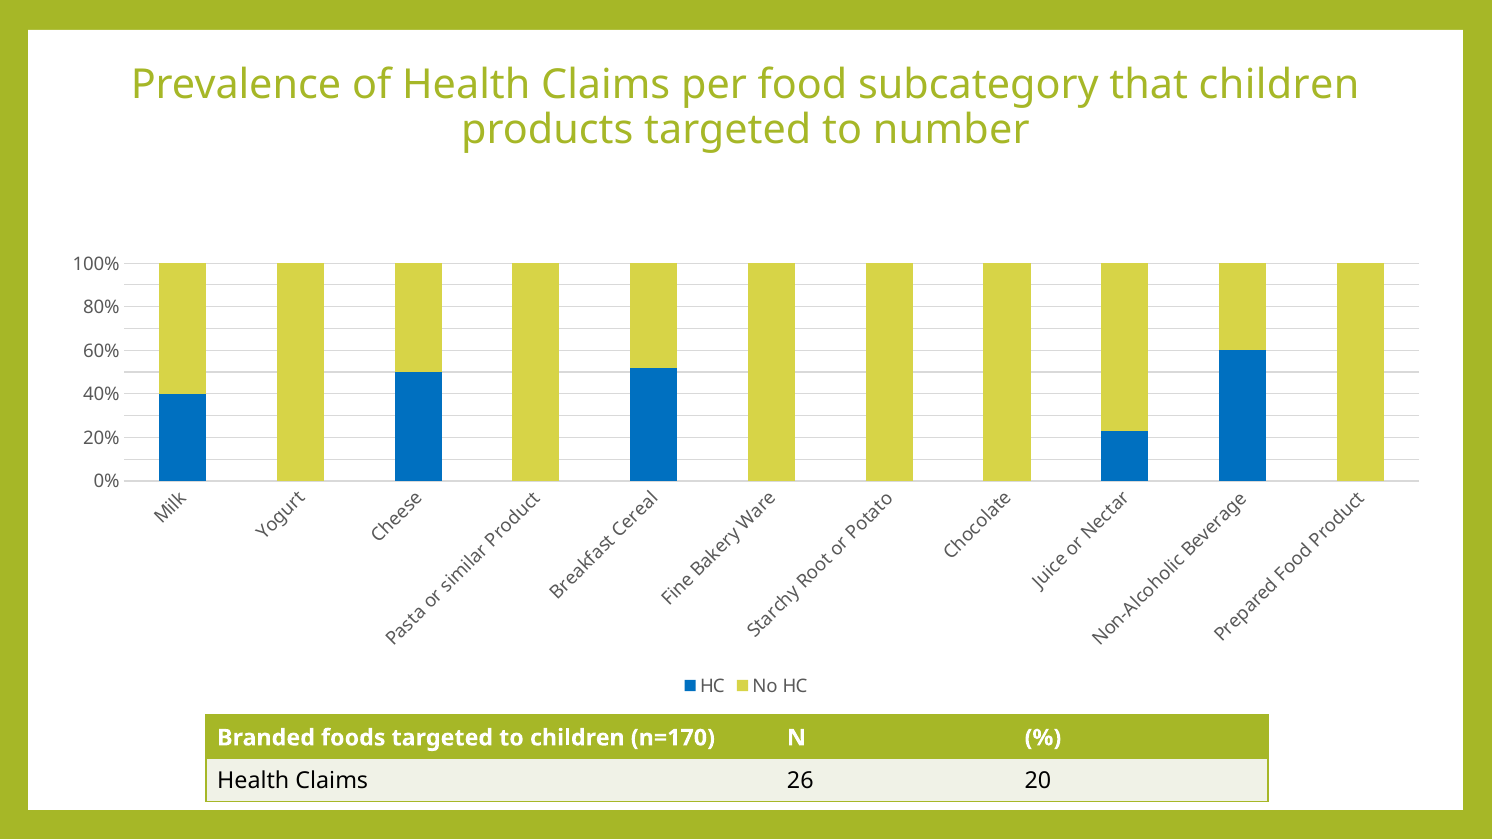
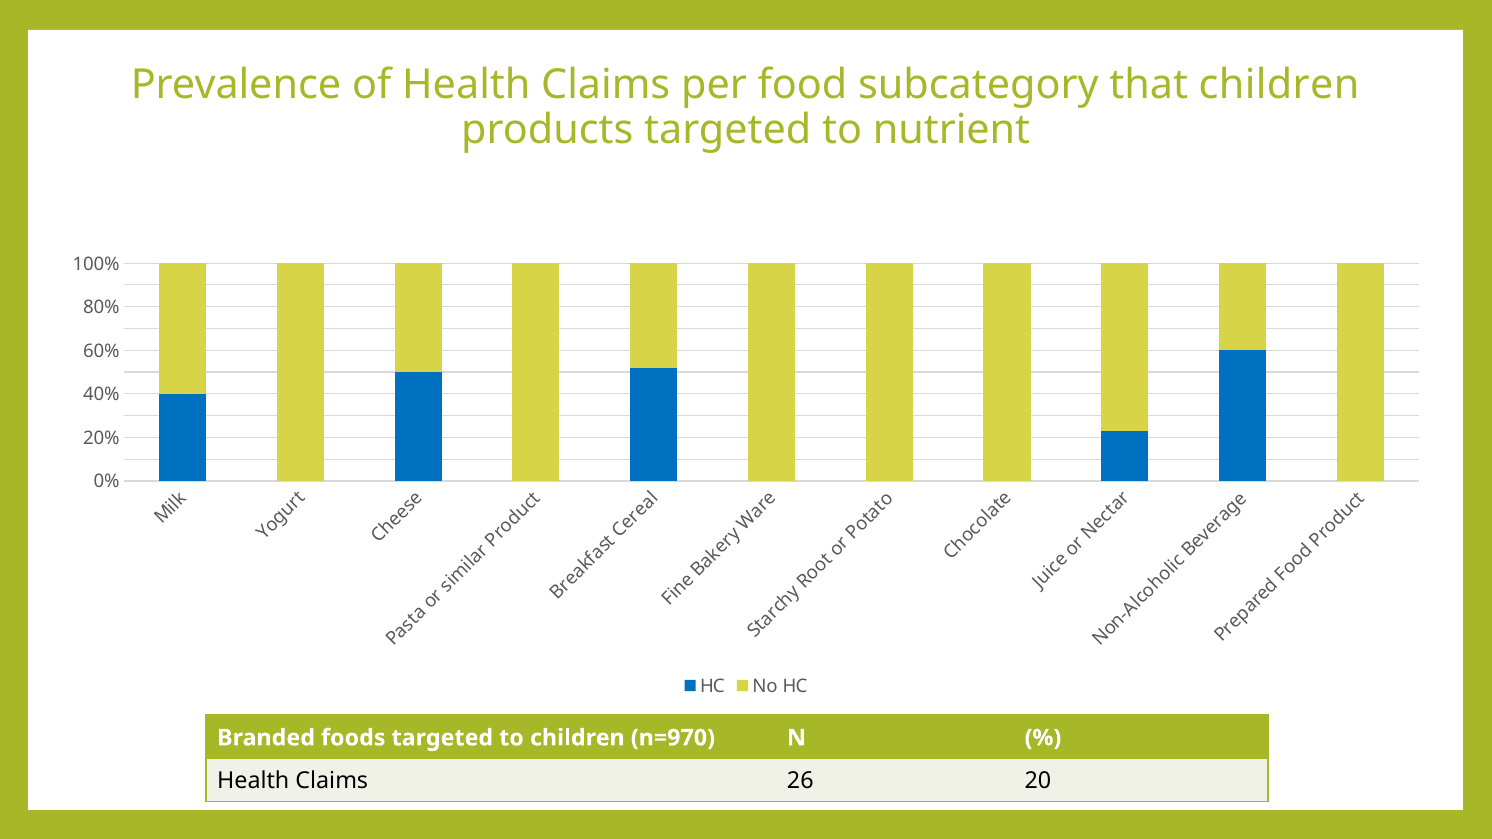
number: number -> nutrient
n=170: n=170 -> n=970
